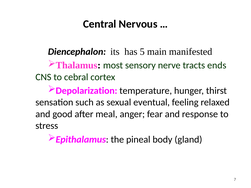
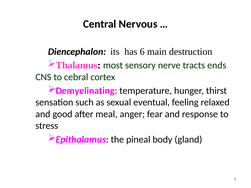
5: 5 -> 6
manifested: manifested -> destruction
Depolarization: Depolarization -> Demyelinating
